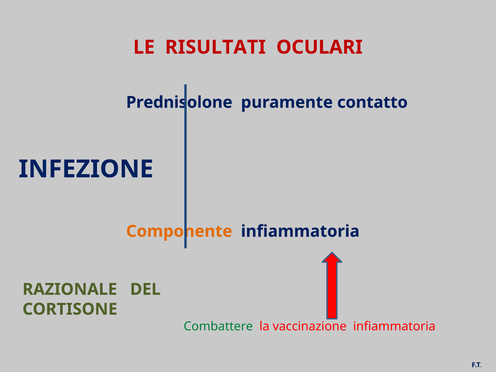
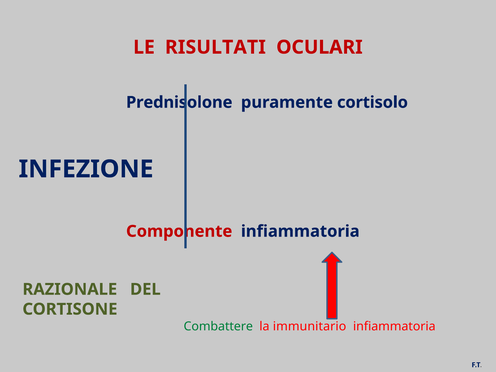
contatto: contatto -> cortisolo
Componente colour: orange -> red
vaccinazione: vaccinazione -> immunitario
